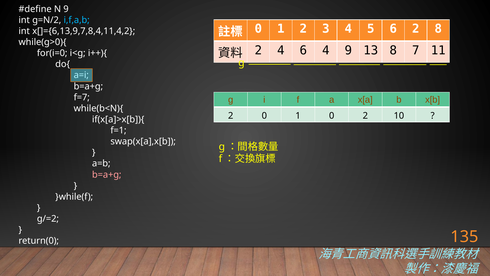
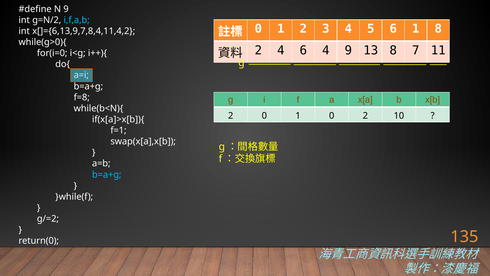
6 2: 2 -> 1
f=7: f=7 -> f=8
b=a+g at (107, 174) colour: pink -> light blue
